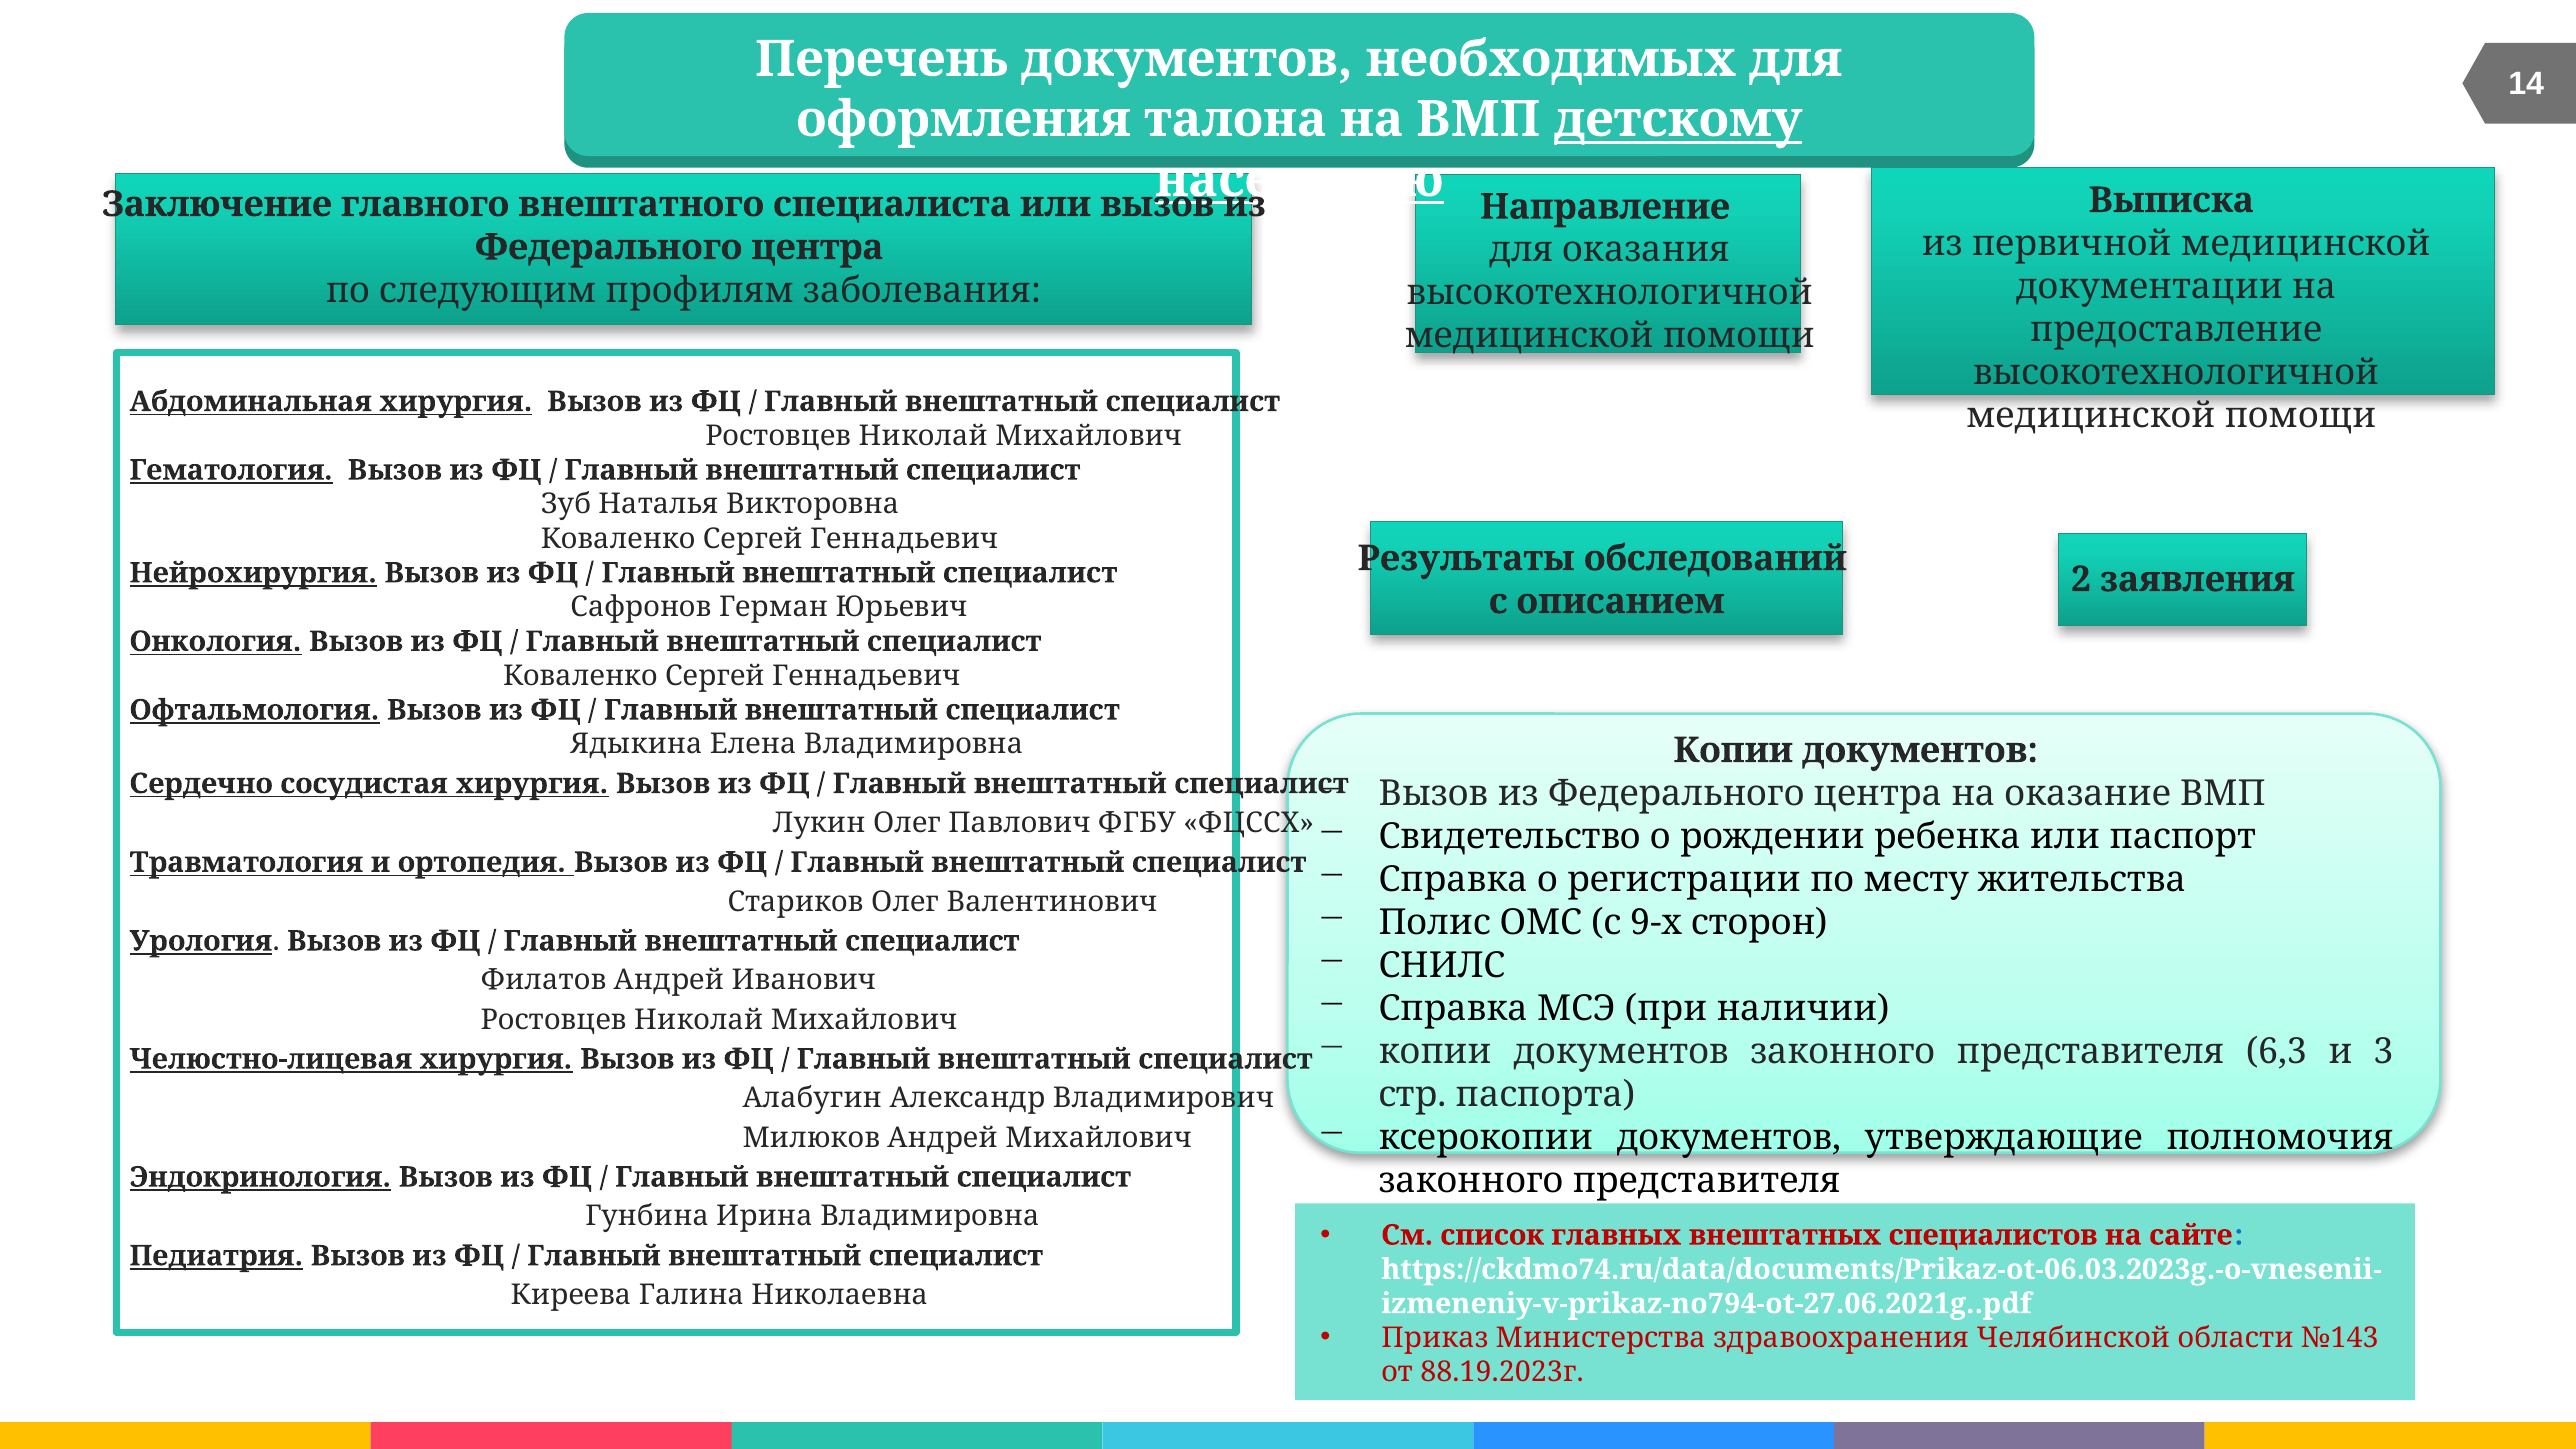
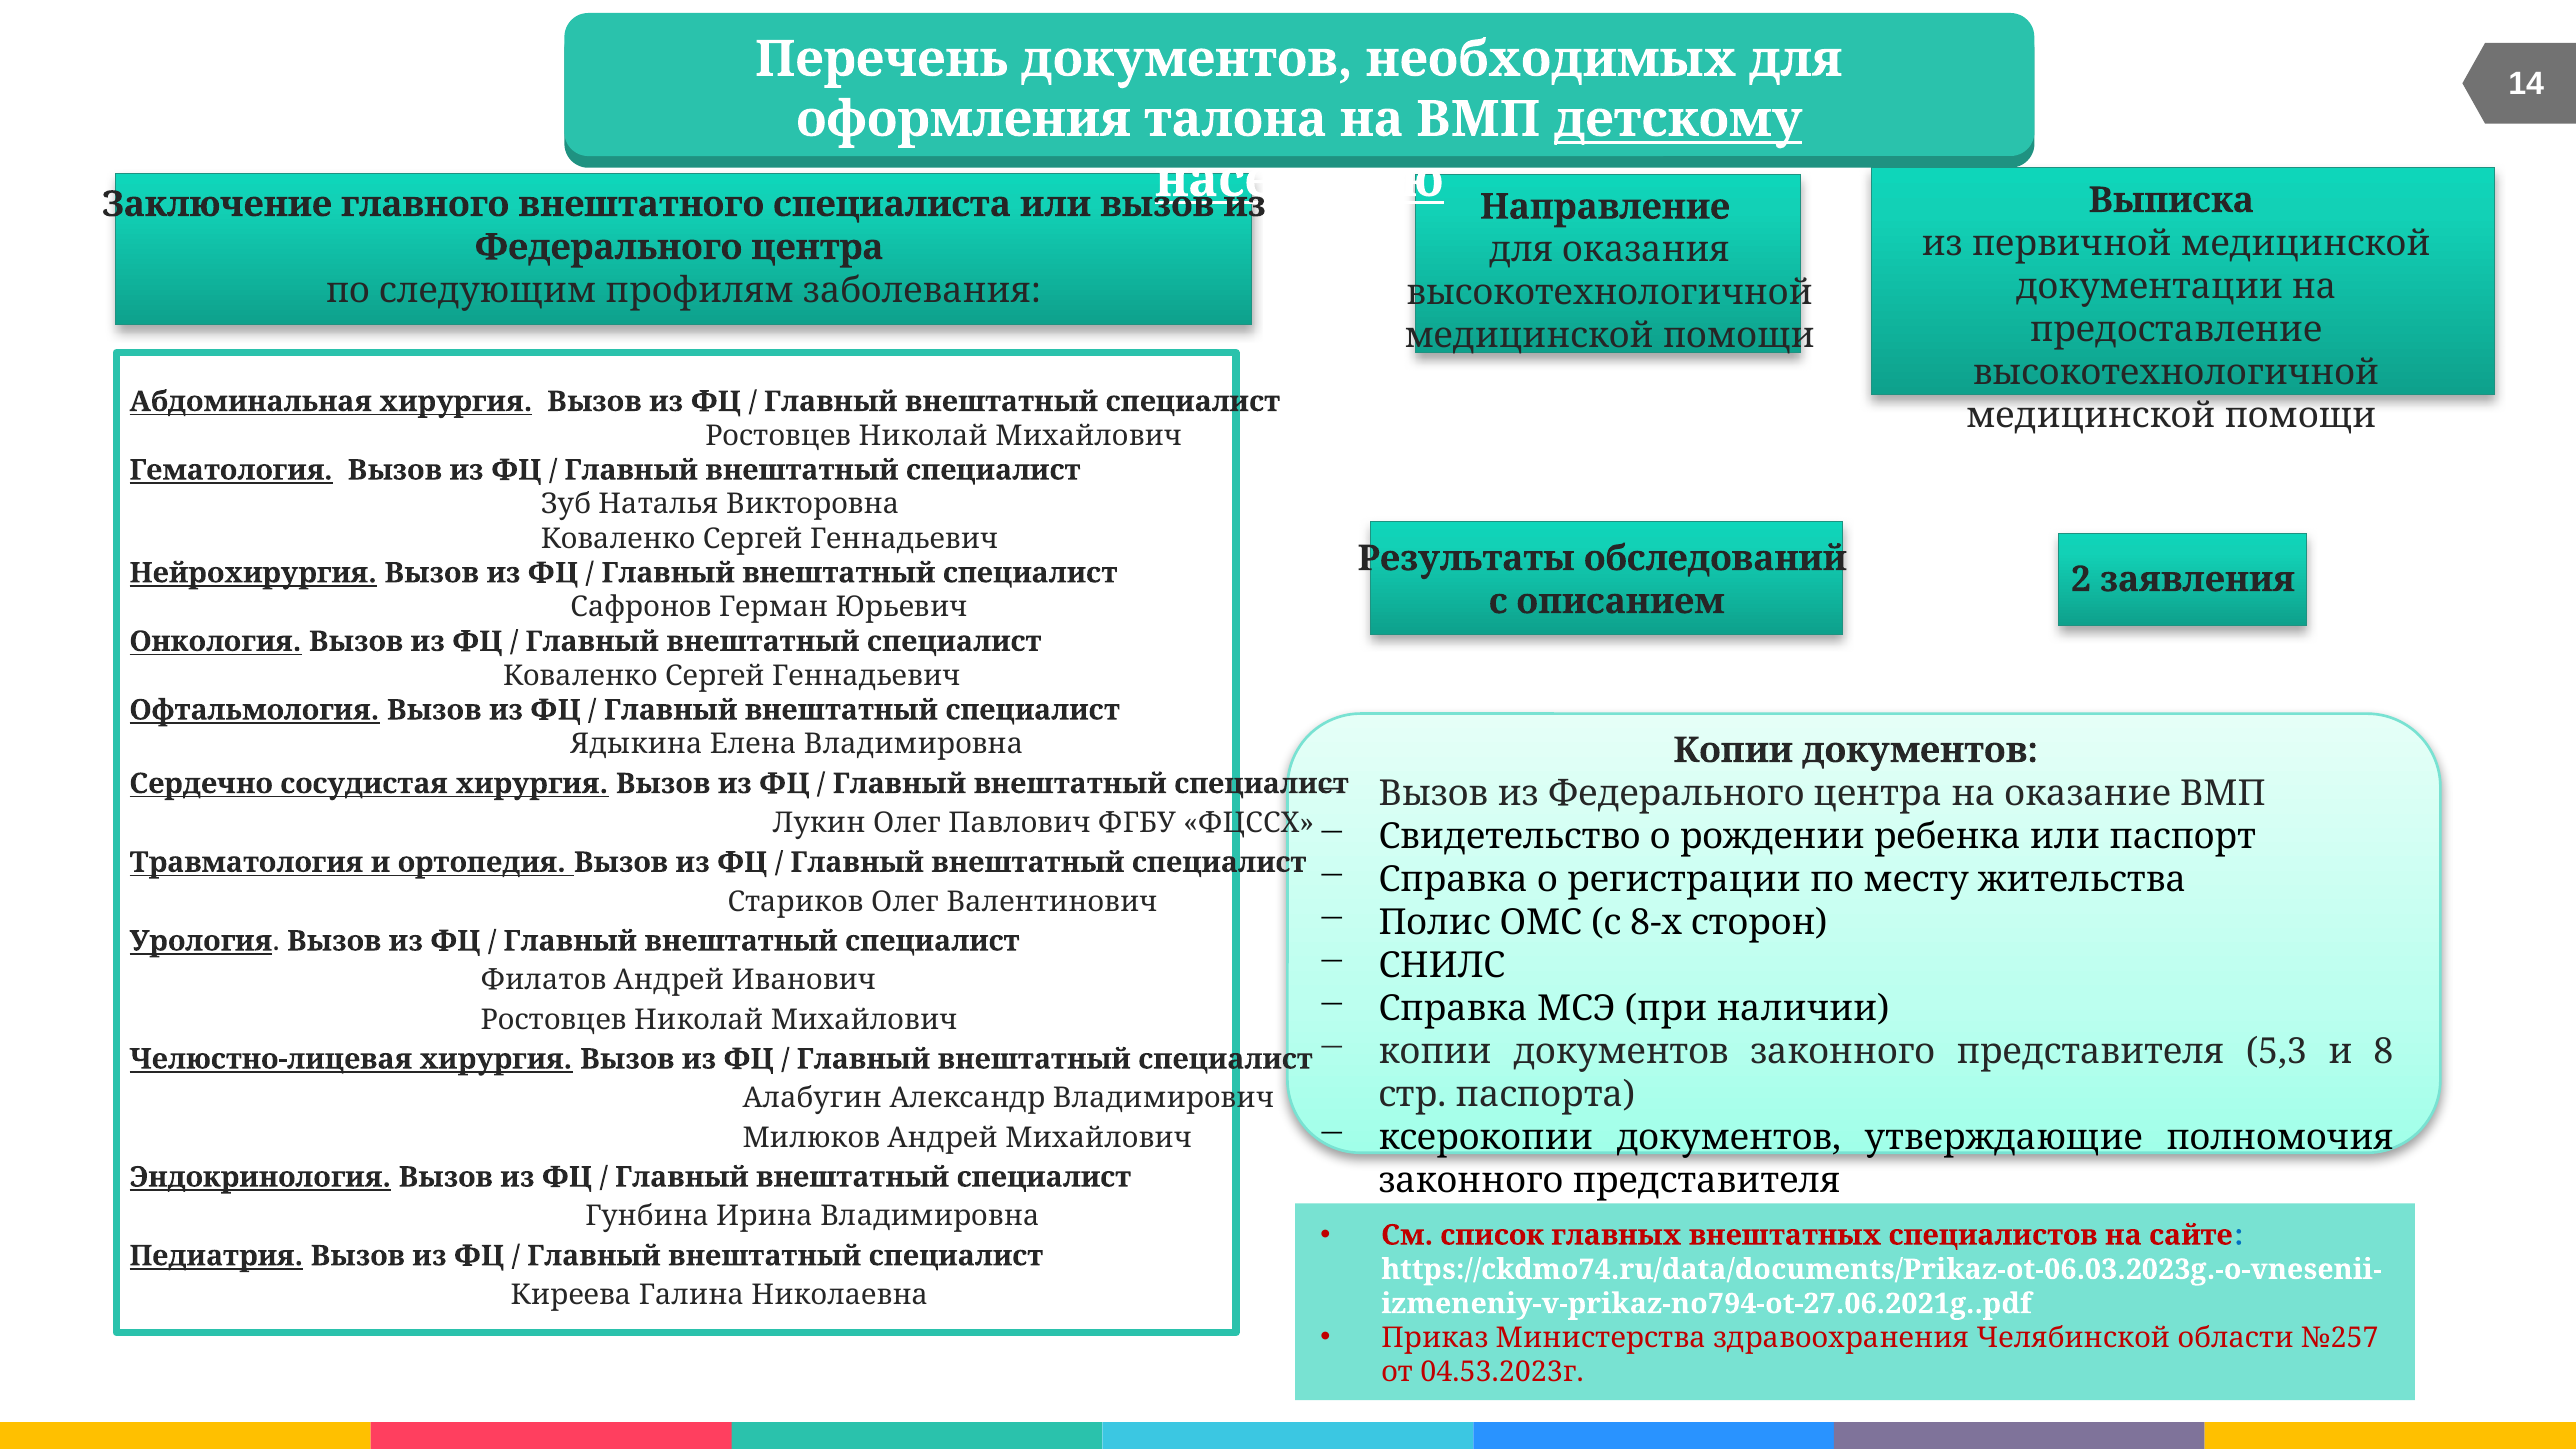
9-х: 9-х -> 8-х
6,3: 6,3 -> 5,3
3: 3 -> 8
№143: №143 -> №257
88.19.2023г: 88.19.2023г -> 04.53.2023г
